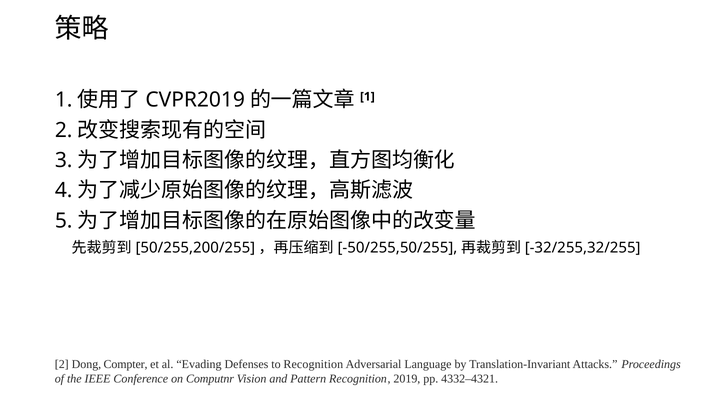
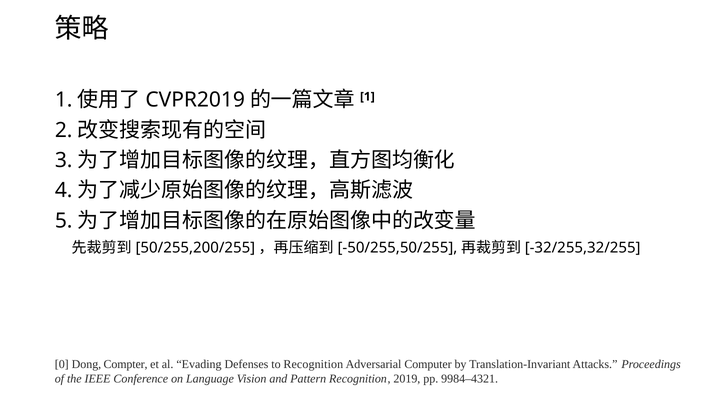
2 at (62, 364): 2 -> 0
Language: Language -> Computer
Computnr: Computnr -> Language
4332–4321: 4332–4321 -> 9984–4321
